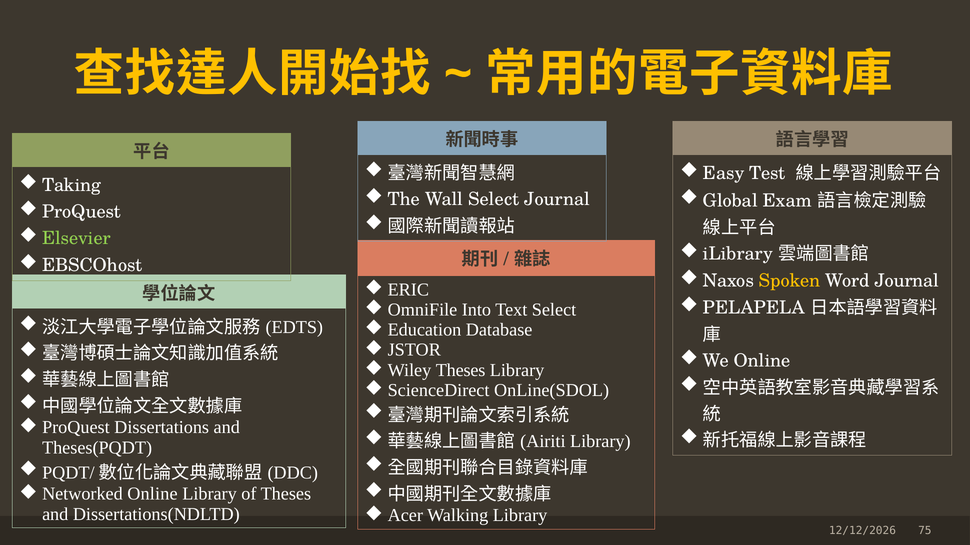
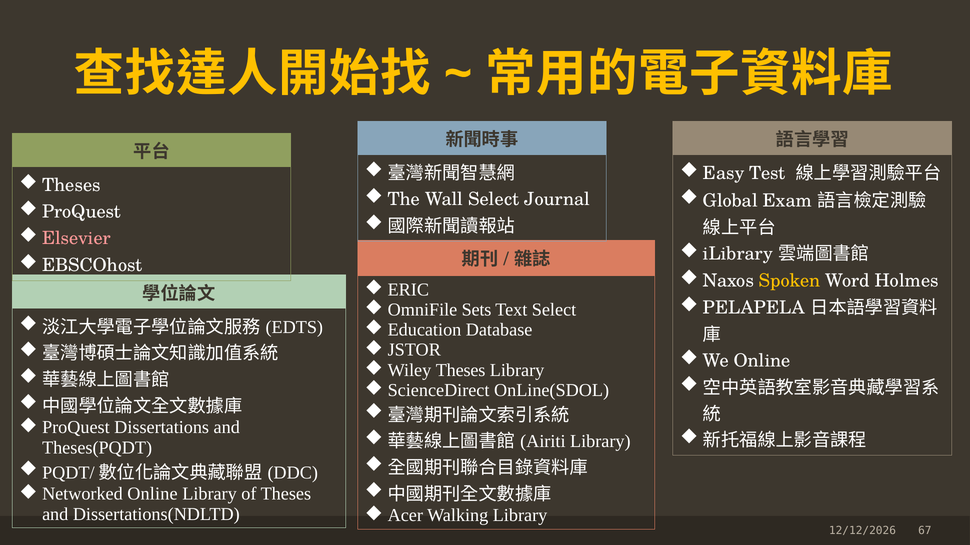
Taking at (71, 185): Taking -> Theses
Elsevier colour: light green -> pink
Word Journal: Journal -> Holmes
Into: Into -> Sets
75: 75 -> 67
